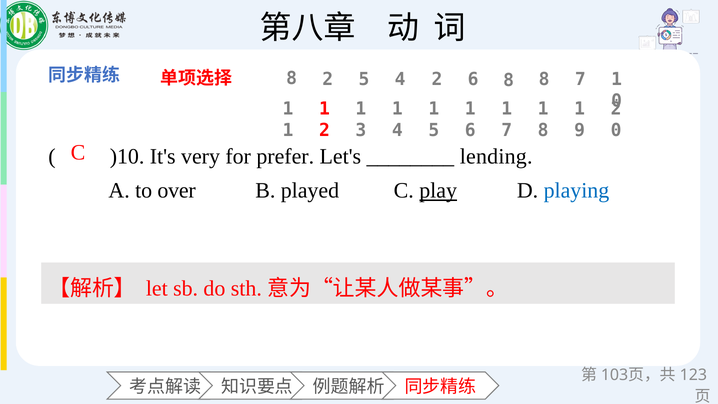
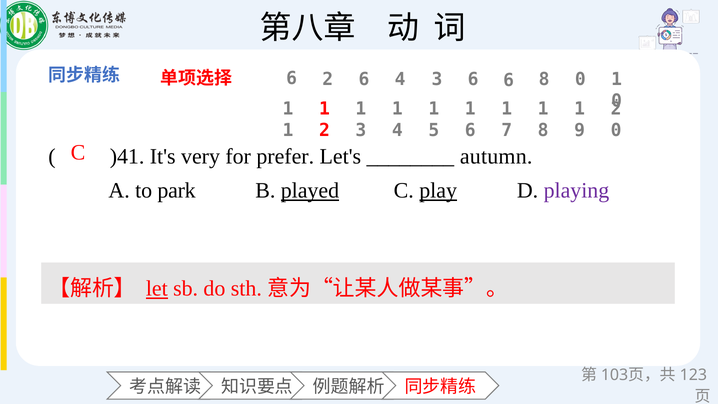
8 at (292, 78): 8 -> 6
2 5: 5 -> 6
4 2: 2 -> 3
6 8: 8 -> 6
8 7: 7 -> 0
)10: )10 -> )41
lending: lending -> autumn
over: over -> park
played underline: none -> present
playing colour: blue -> purple
let underline: none -> present
